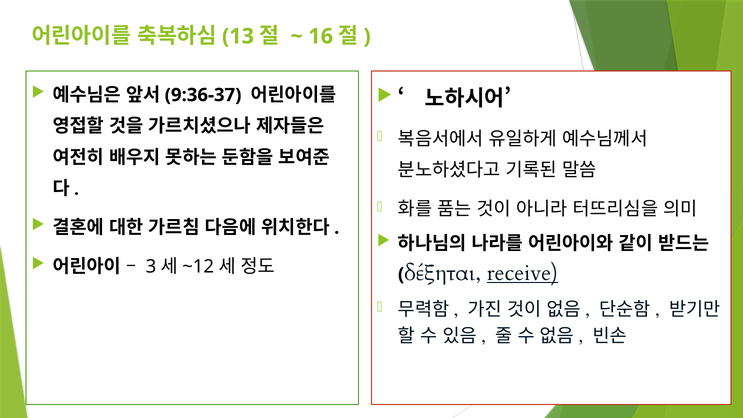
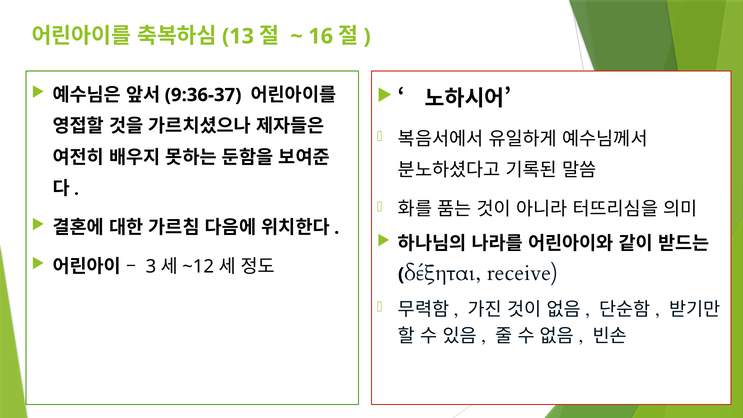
receive underline: present -> none
